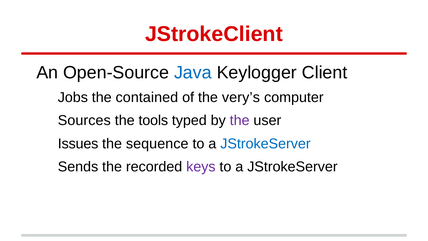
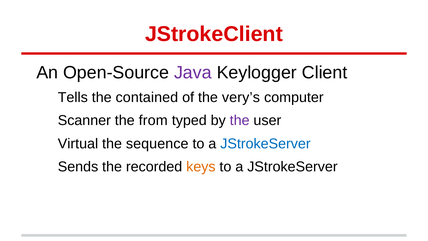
Java colour: blue -> purple
Jobs: Jobs -> Tells
Sources: Sources -> Scanner
tools: tools -> from
Issues: Issues -> Virtual
keys colour: purple -> orange
